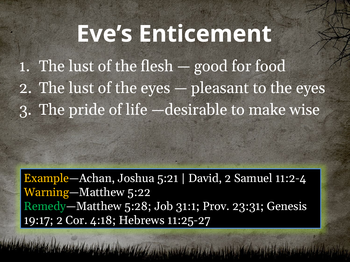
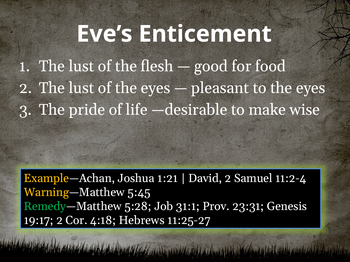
5:21: 5:21 -> 1:21
5:22: 5:22 -> 5:45
